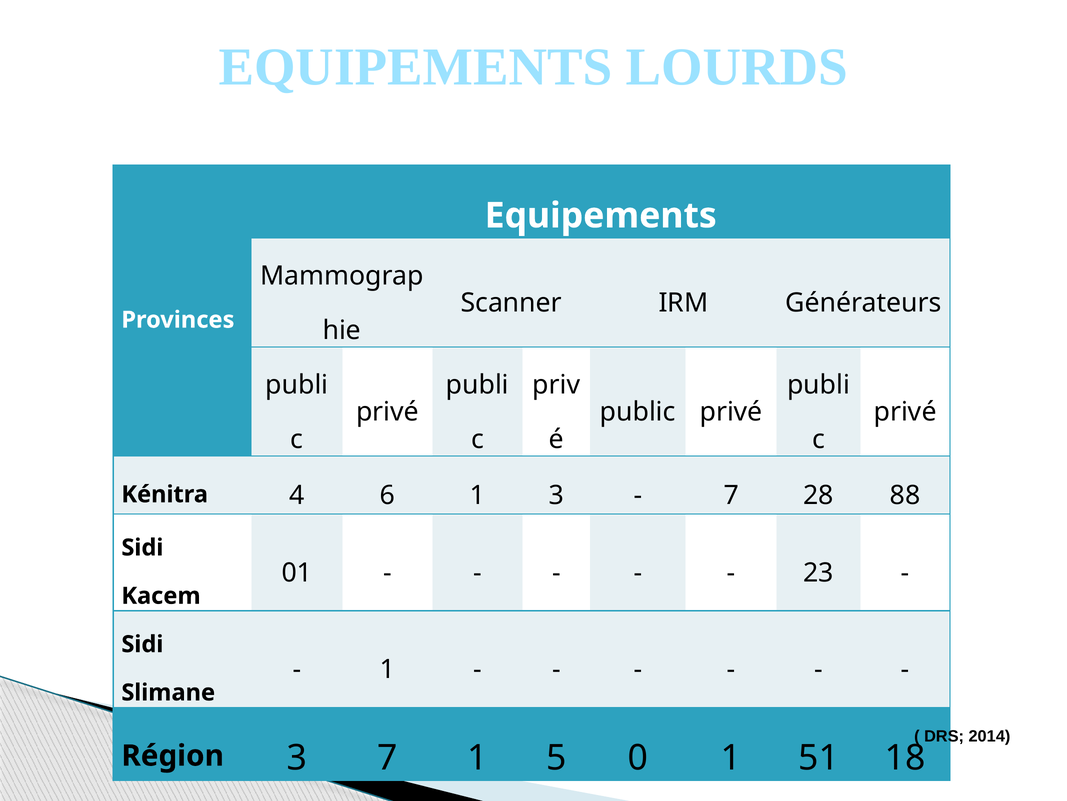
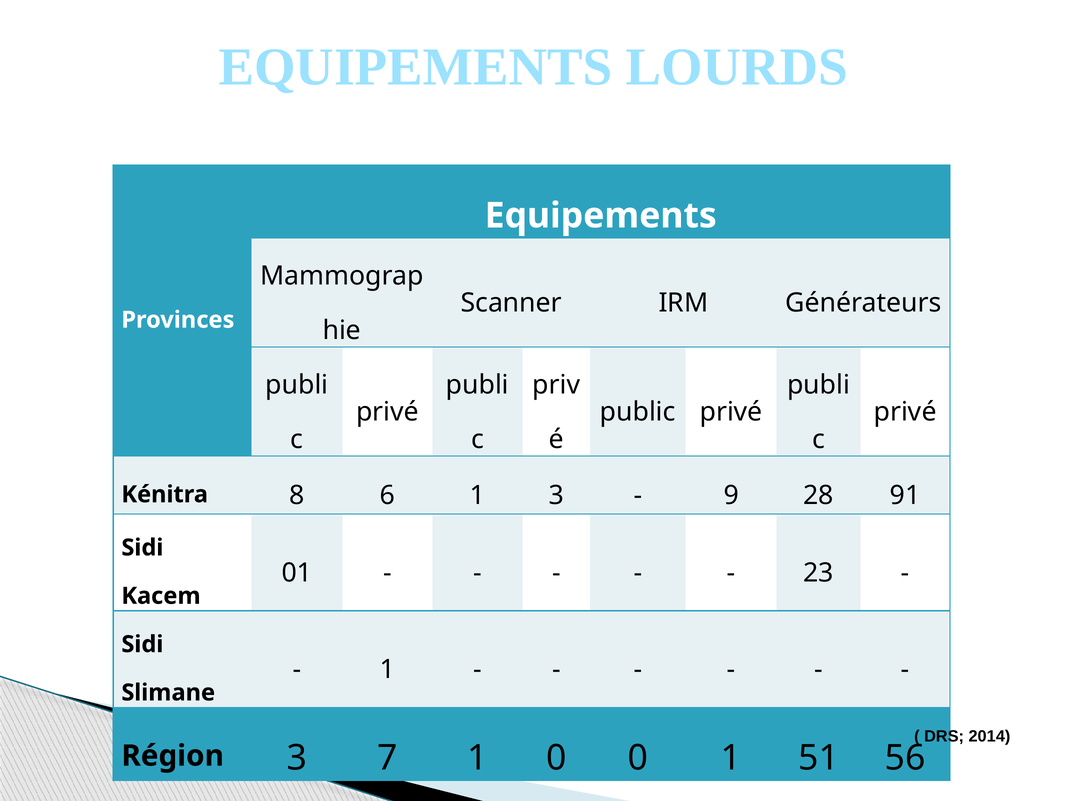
4: 4 -> 8
7 at (731, 495): 7 -> 9
88: 88 -> 91
1 5: 5 -> 0
18: 18 -> 56
